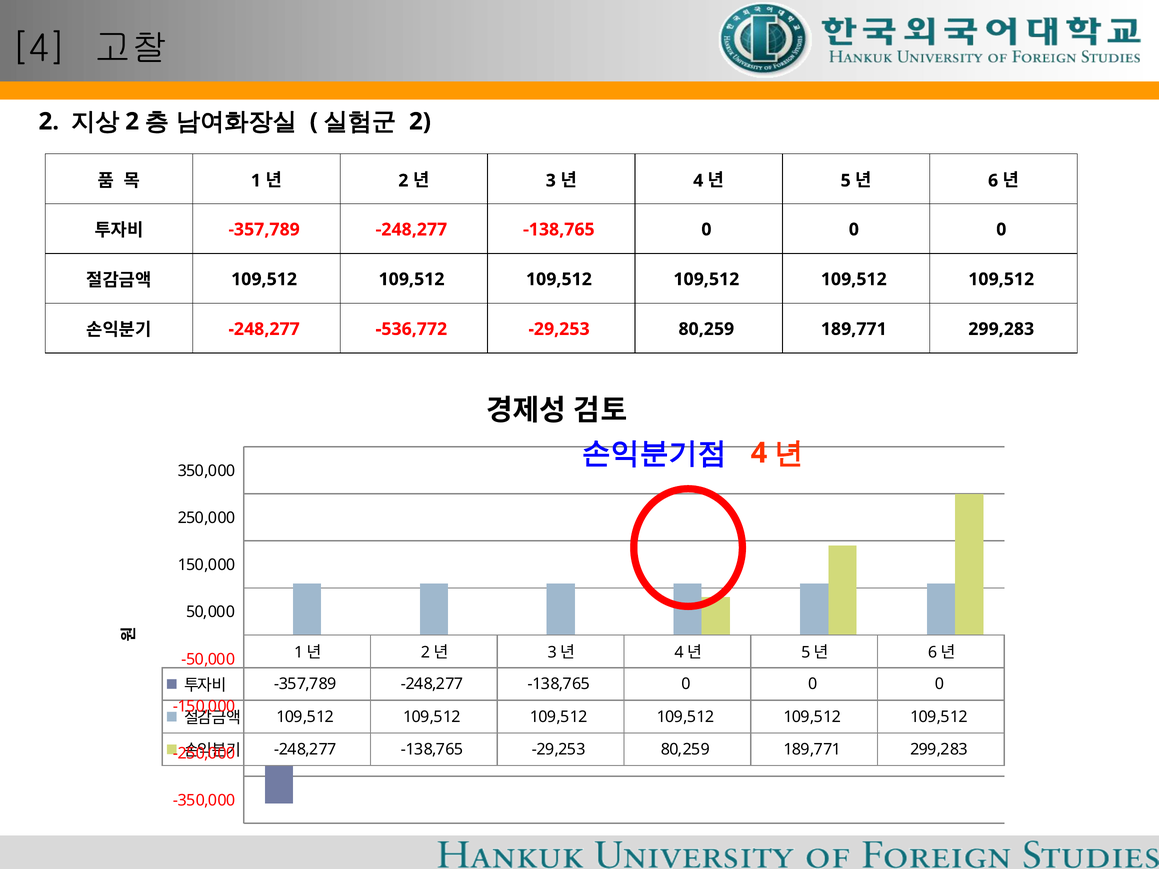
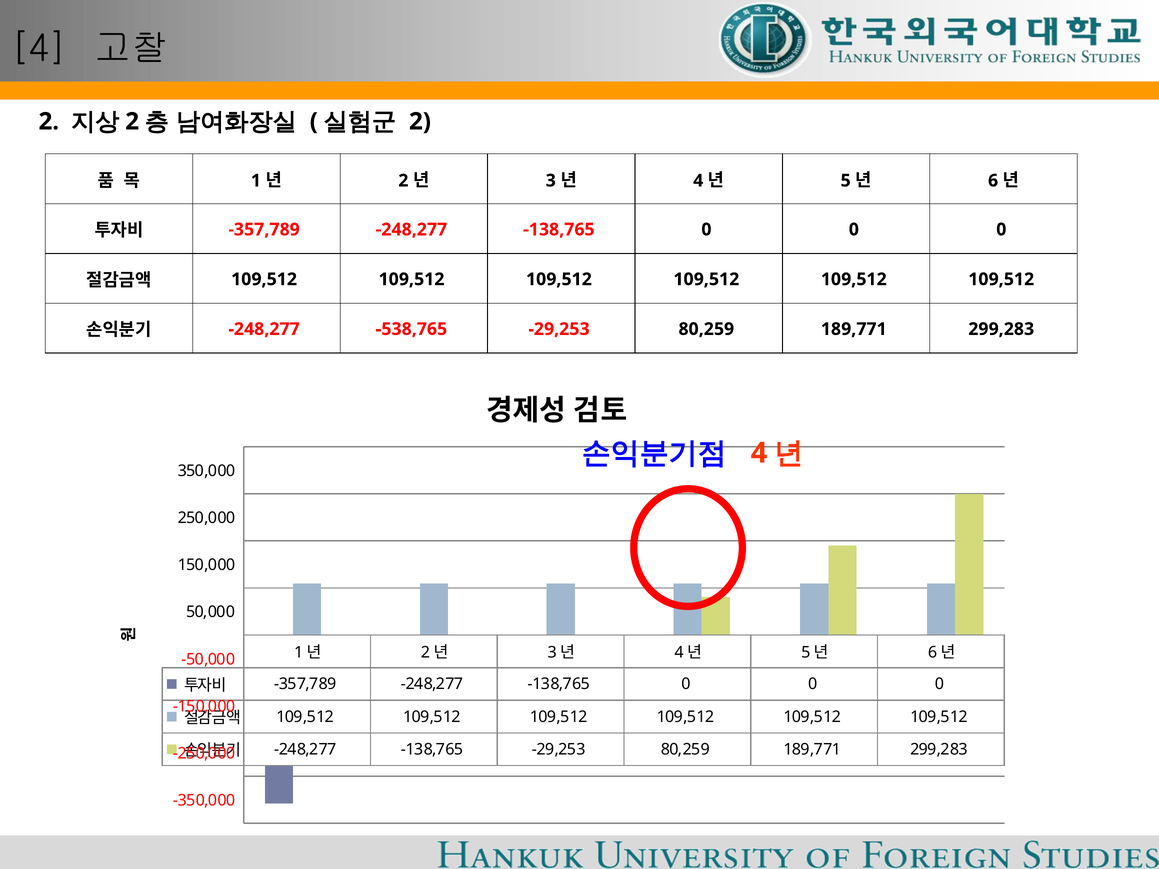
-536,772: -536,772 -> -538,765
